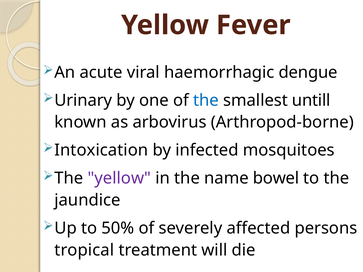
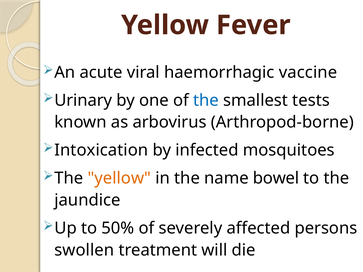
dengue: dengue -> vaccine
untill: untill -> tests
yellow at (119, 178) colour: purple -> orange
tropical: tropical -> swollen
